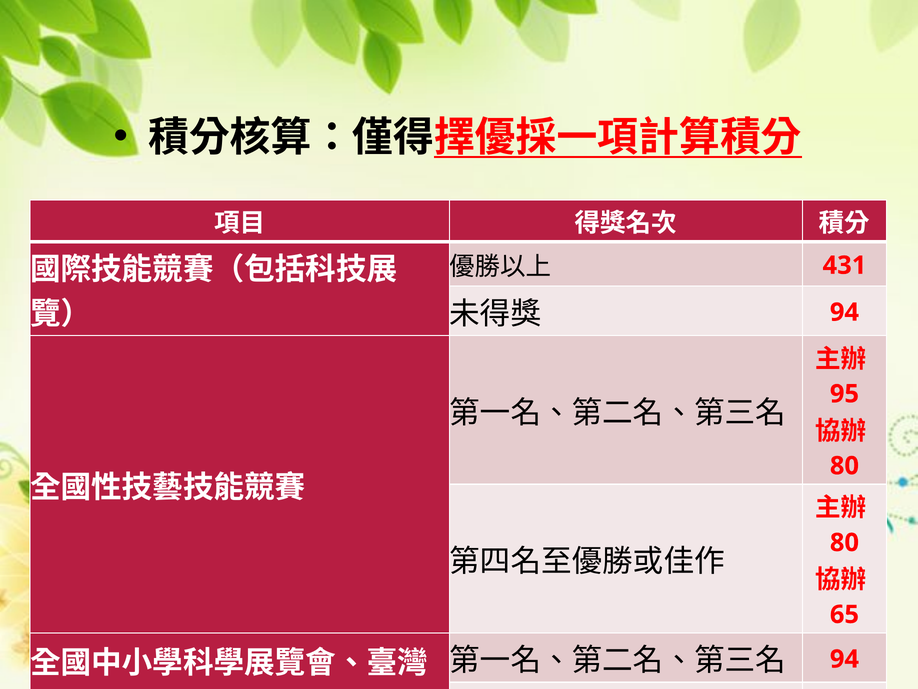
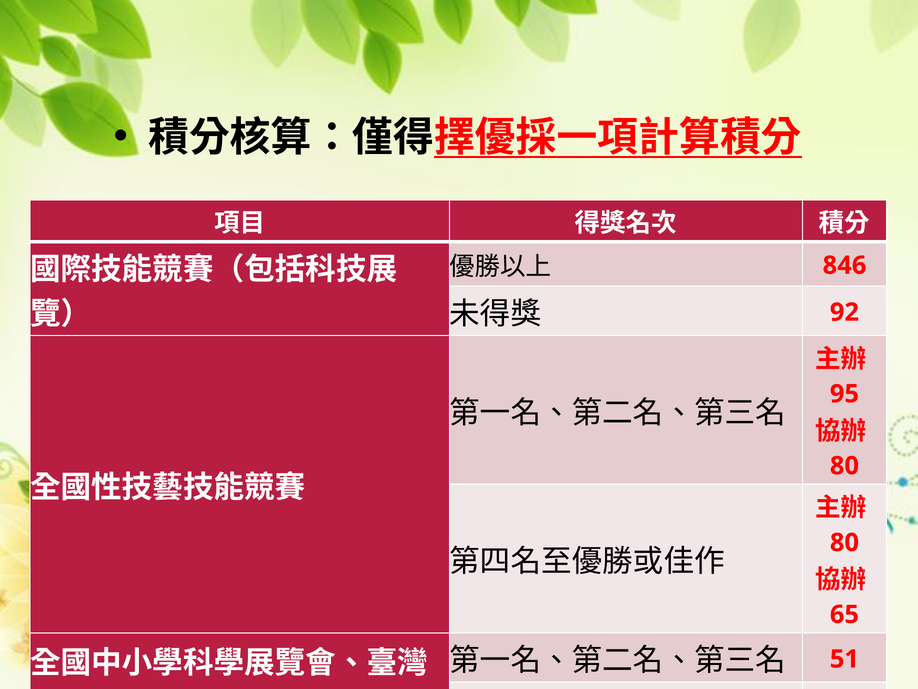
431: 431 -> 846
94 at (844, 312): 94 -> 92
94 at (844, 659): 94 -> 51
